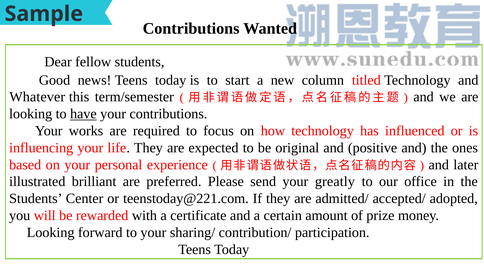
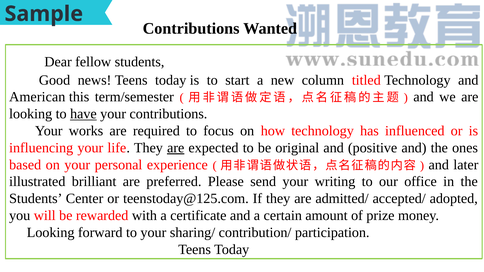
Whatever: Whatever -> American
are at (176, 148) underline: none -> present
greatly: greatly -> writing
teenstoday@221.com: teenstoday@221.com -> teenstoday@125.com
